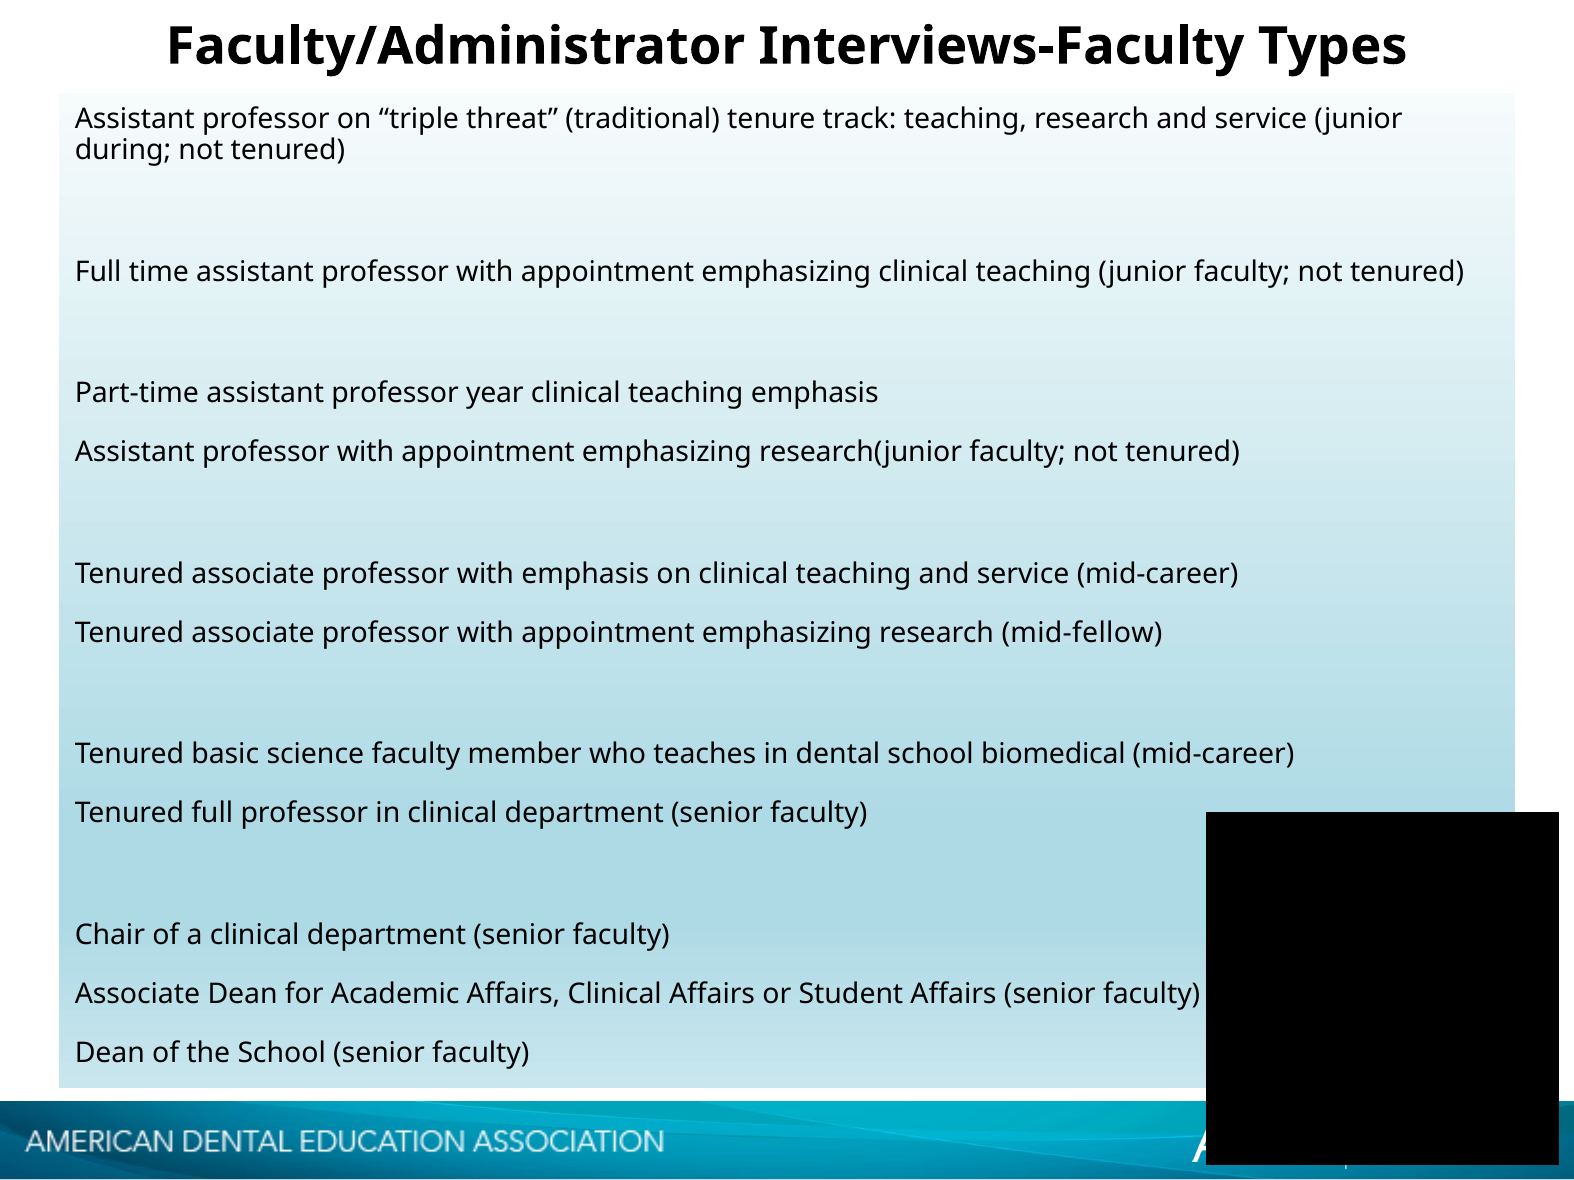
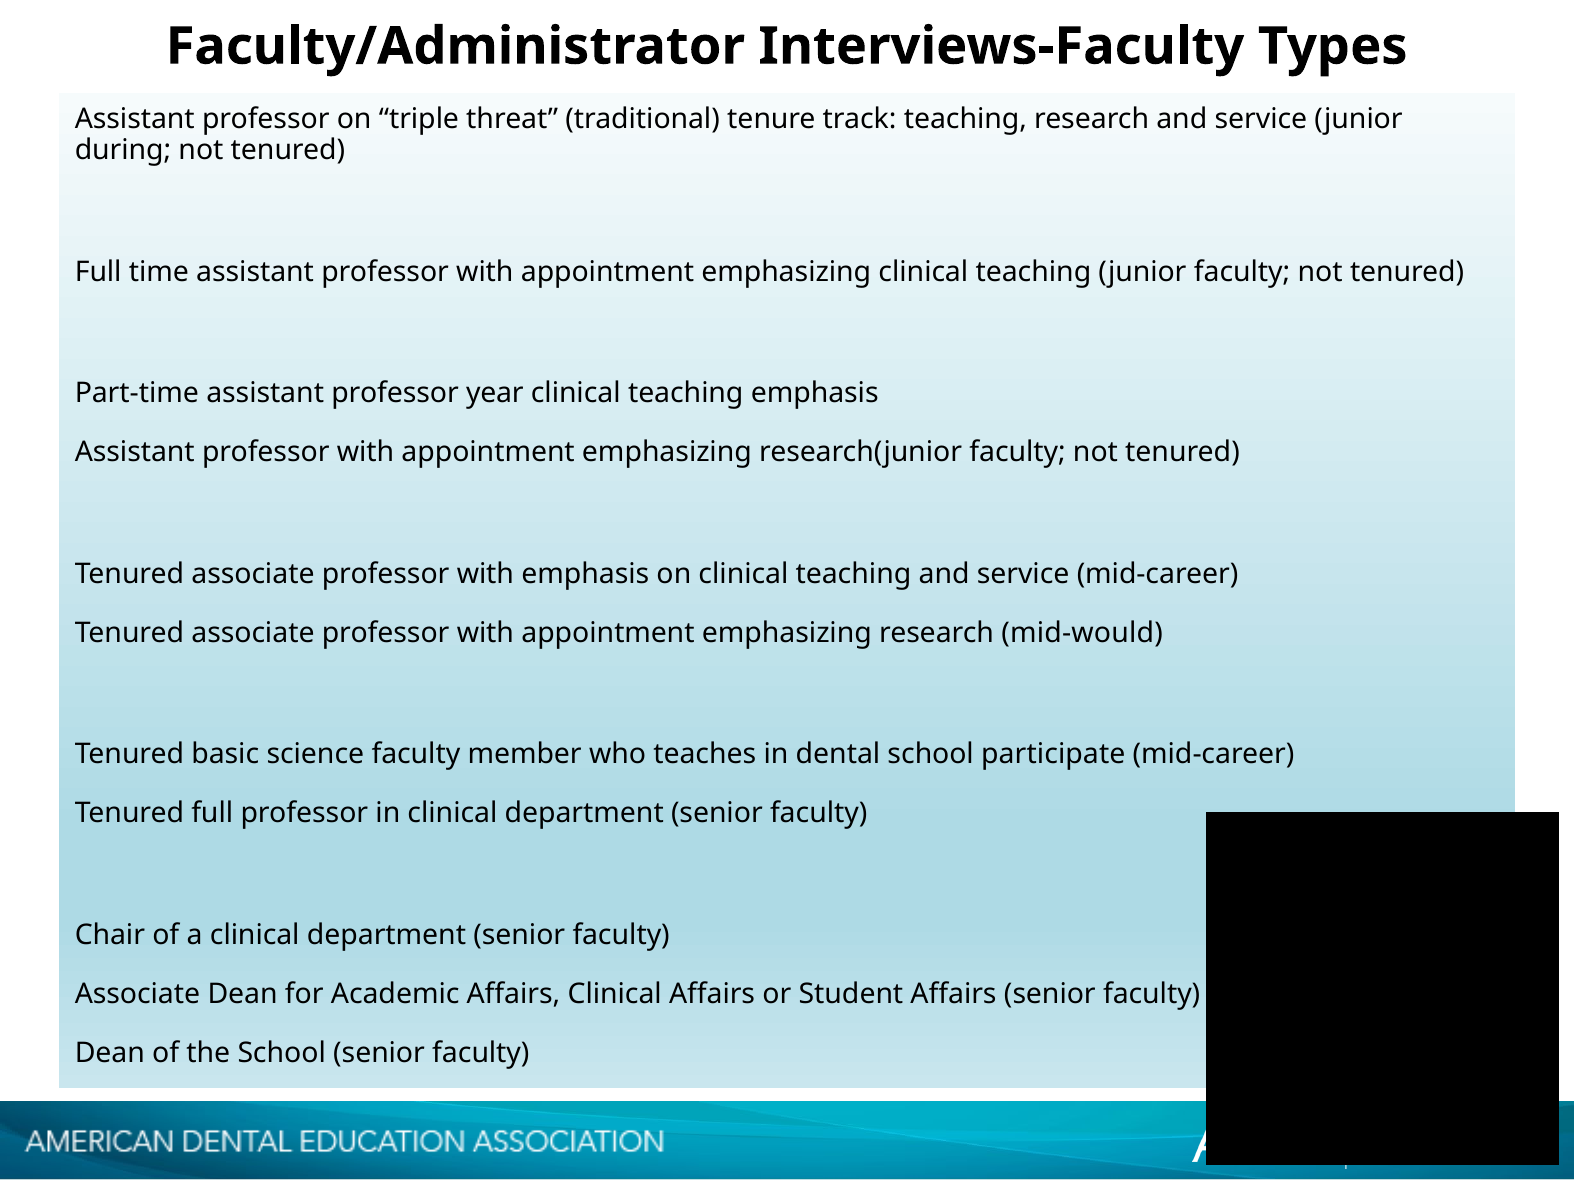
mid-fellow: mid-fellow -> mid-would
biomedical: biomedical -> participate
